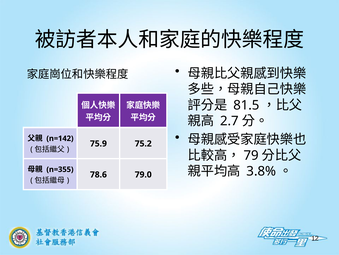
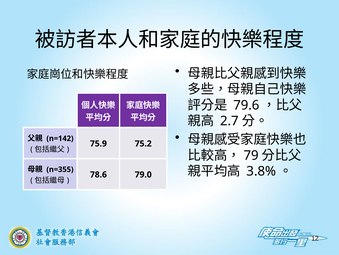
81.5: 81.5 -> 79.6
